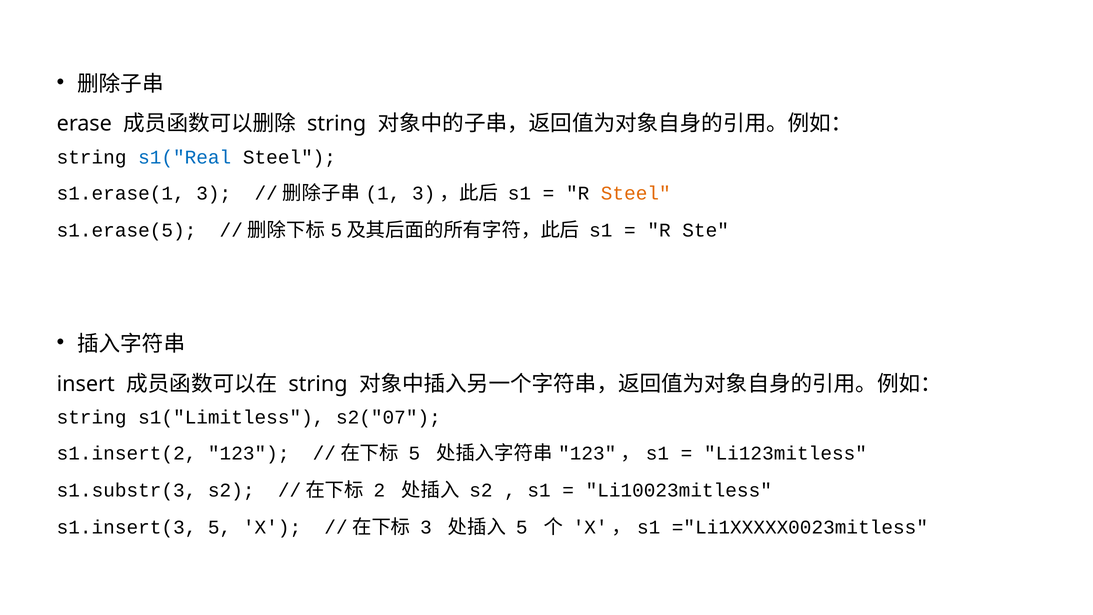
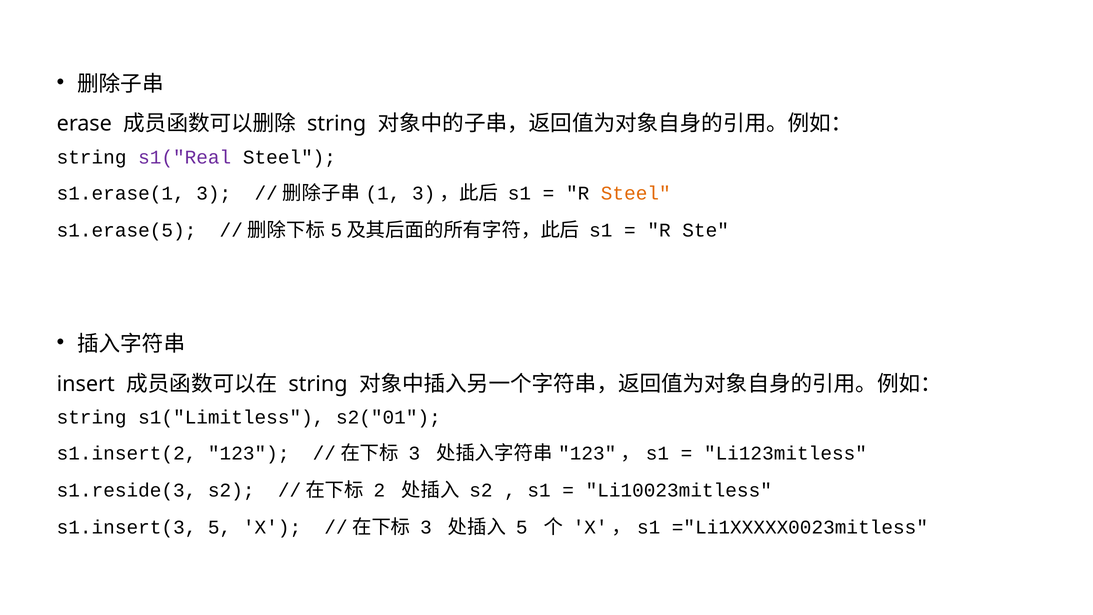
s1("Real colour: blue -> purple
s2("07: s2("07 -> s2("01
5 at (414, 453): 5 -> 3
s1.substr(3: s1.substr(3 -> s1.reside(3
